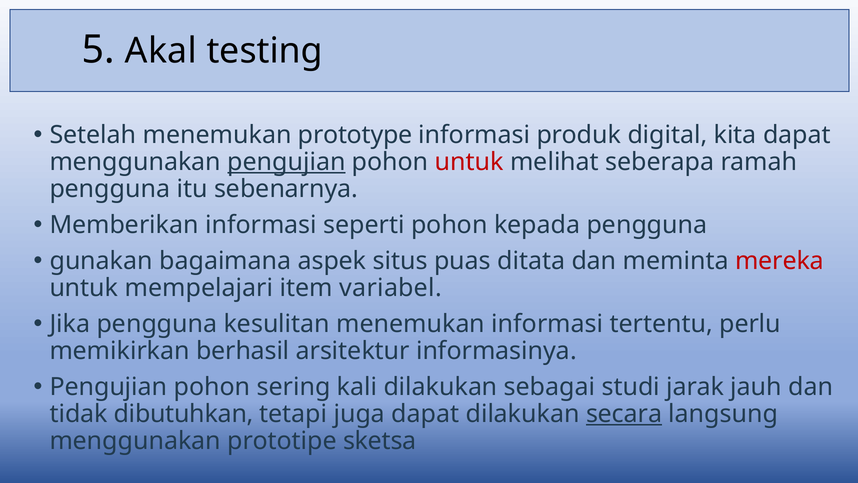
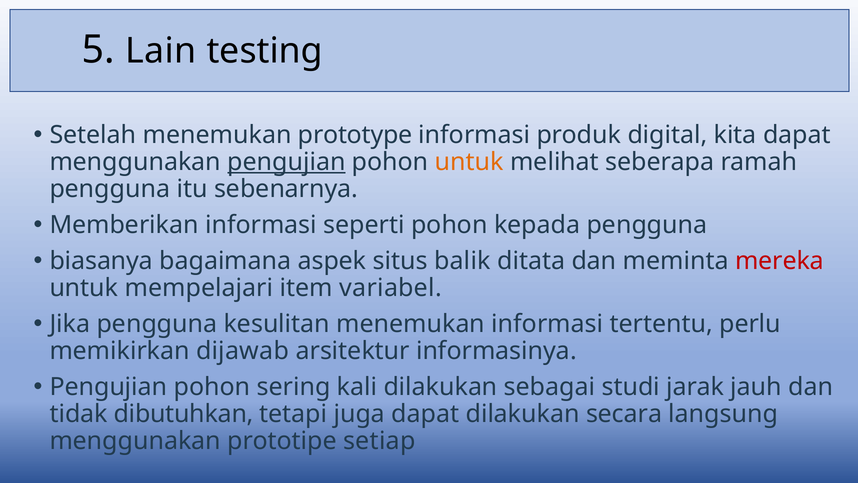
Akal: Akal -> Lain
untuk at (469, 162) colour: red -> orange
gunakan: gunakan -> biasanya
puas: puas -> balik
berhasil: berhasil -> dijawab
secara underline: present -> none
sketsa: sketsa -> setiap
